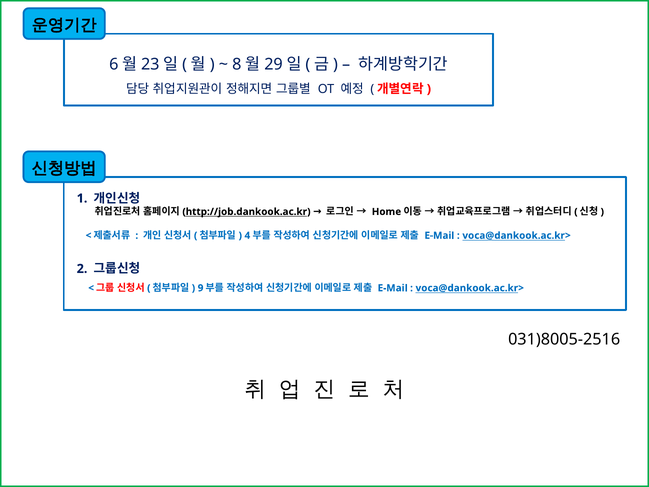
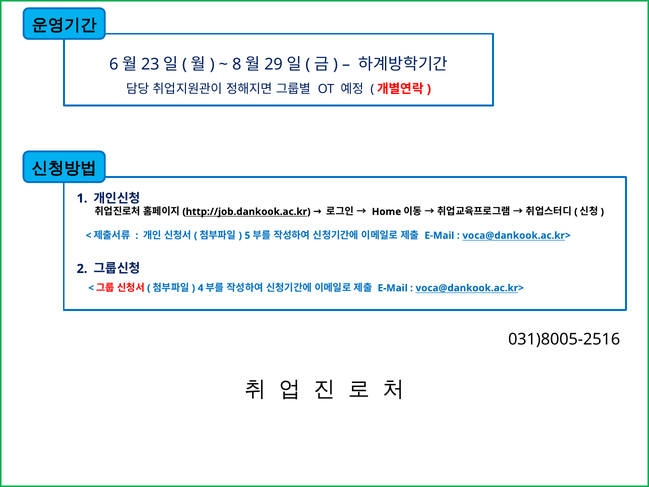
4: 4 -> 5
9: 9 -> 4
